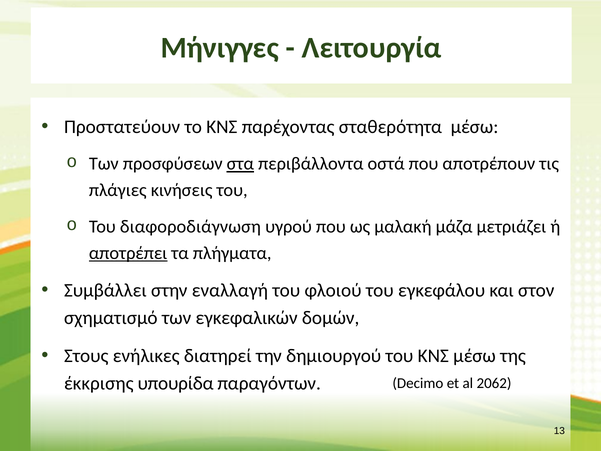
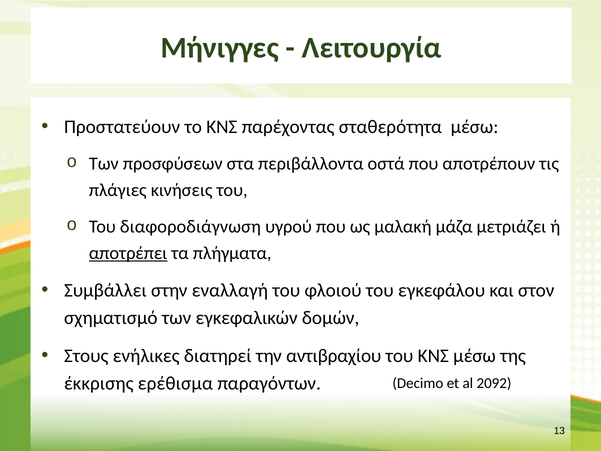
στα underline: present -> none
δημιουργού: δημιουργού -> αντιβραχίου
υπουρίδα: υπουρίδα -> ερέθισμα
2062: 2062 -> 2092
